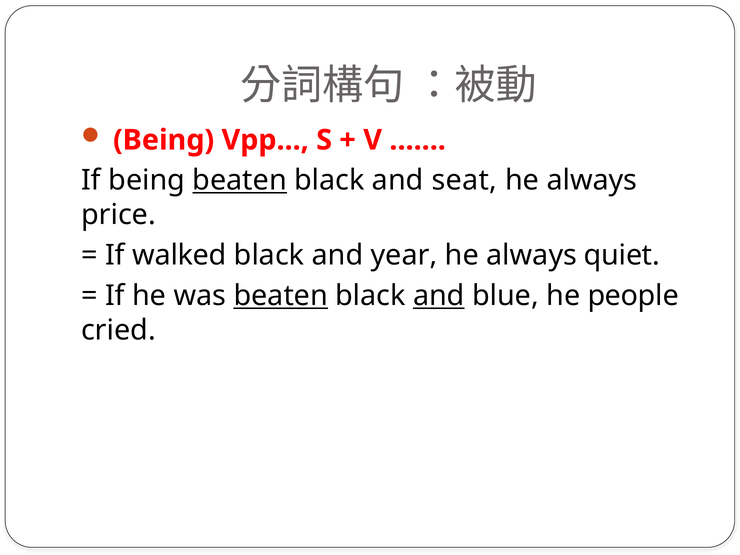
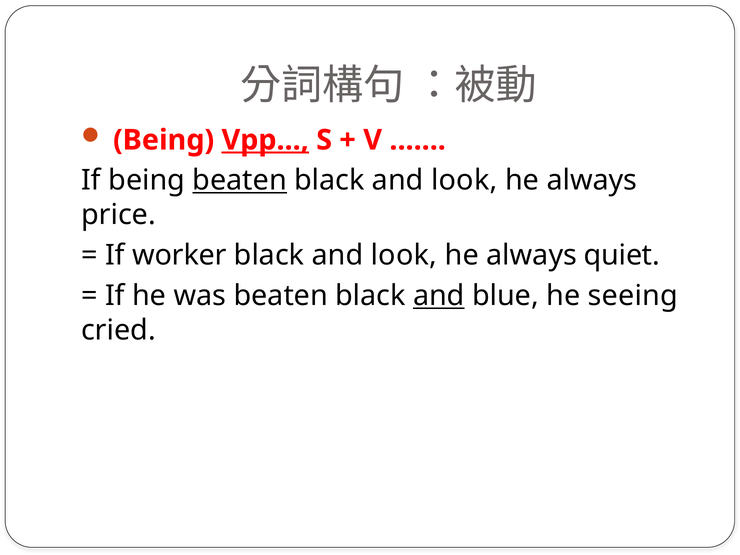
Vpp underline: none -> present
seat at (464, 180): seat -> look
walked: walked -> worker
year at (404, 255): year -> look
beaten at (281, 296) underline: present -> none
people: people -> seeing
